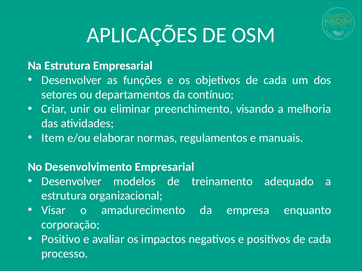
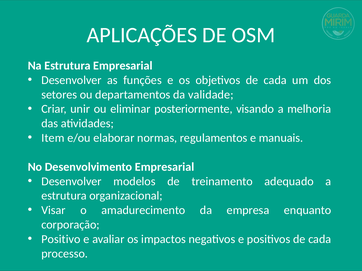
contínuo: contínuo -> validade
preenchimento: preenchimento -> posteriormente
